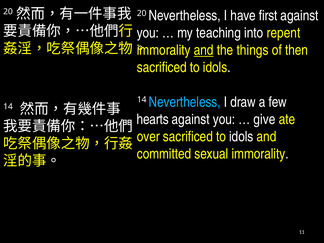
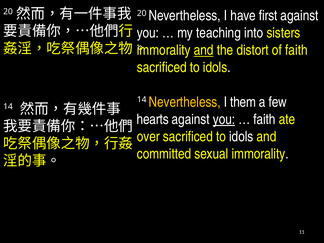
repent: repent -> sisters
things: things -> distort
of then: then -> faith
Nevertheless at (185, 102) colour: light blue -> yellow
draw: draw -> them
you at (224, 119) underline: none -> present
give at (264, 119): give -> faith
